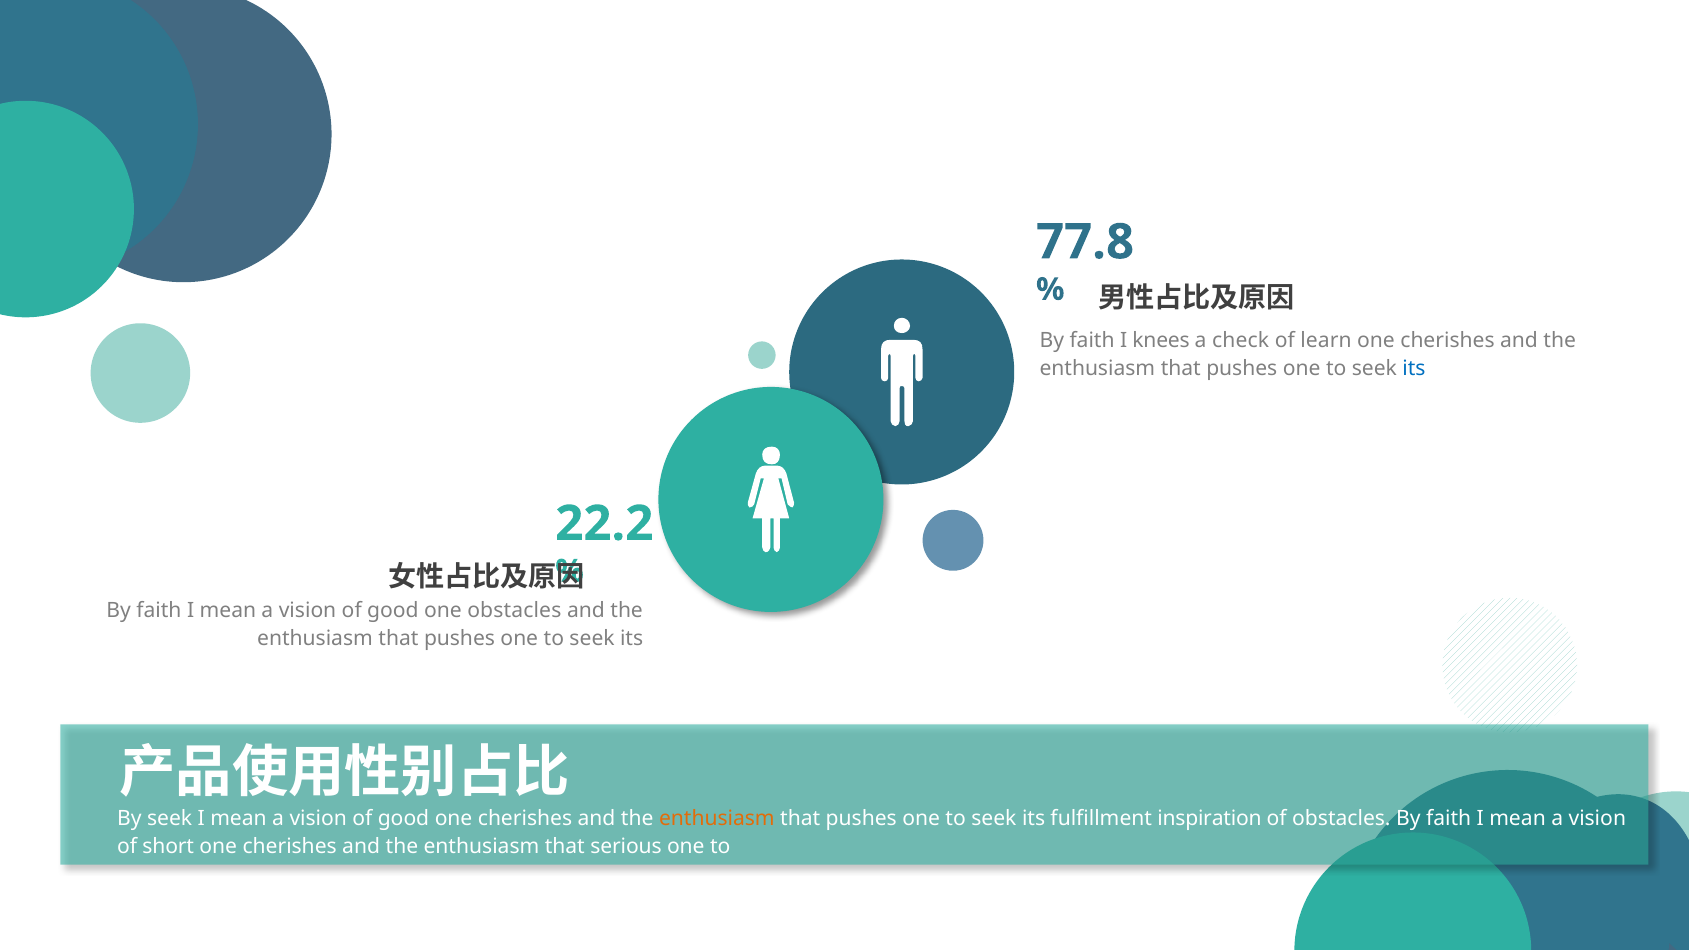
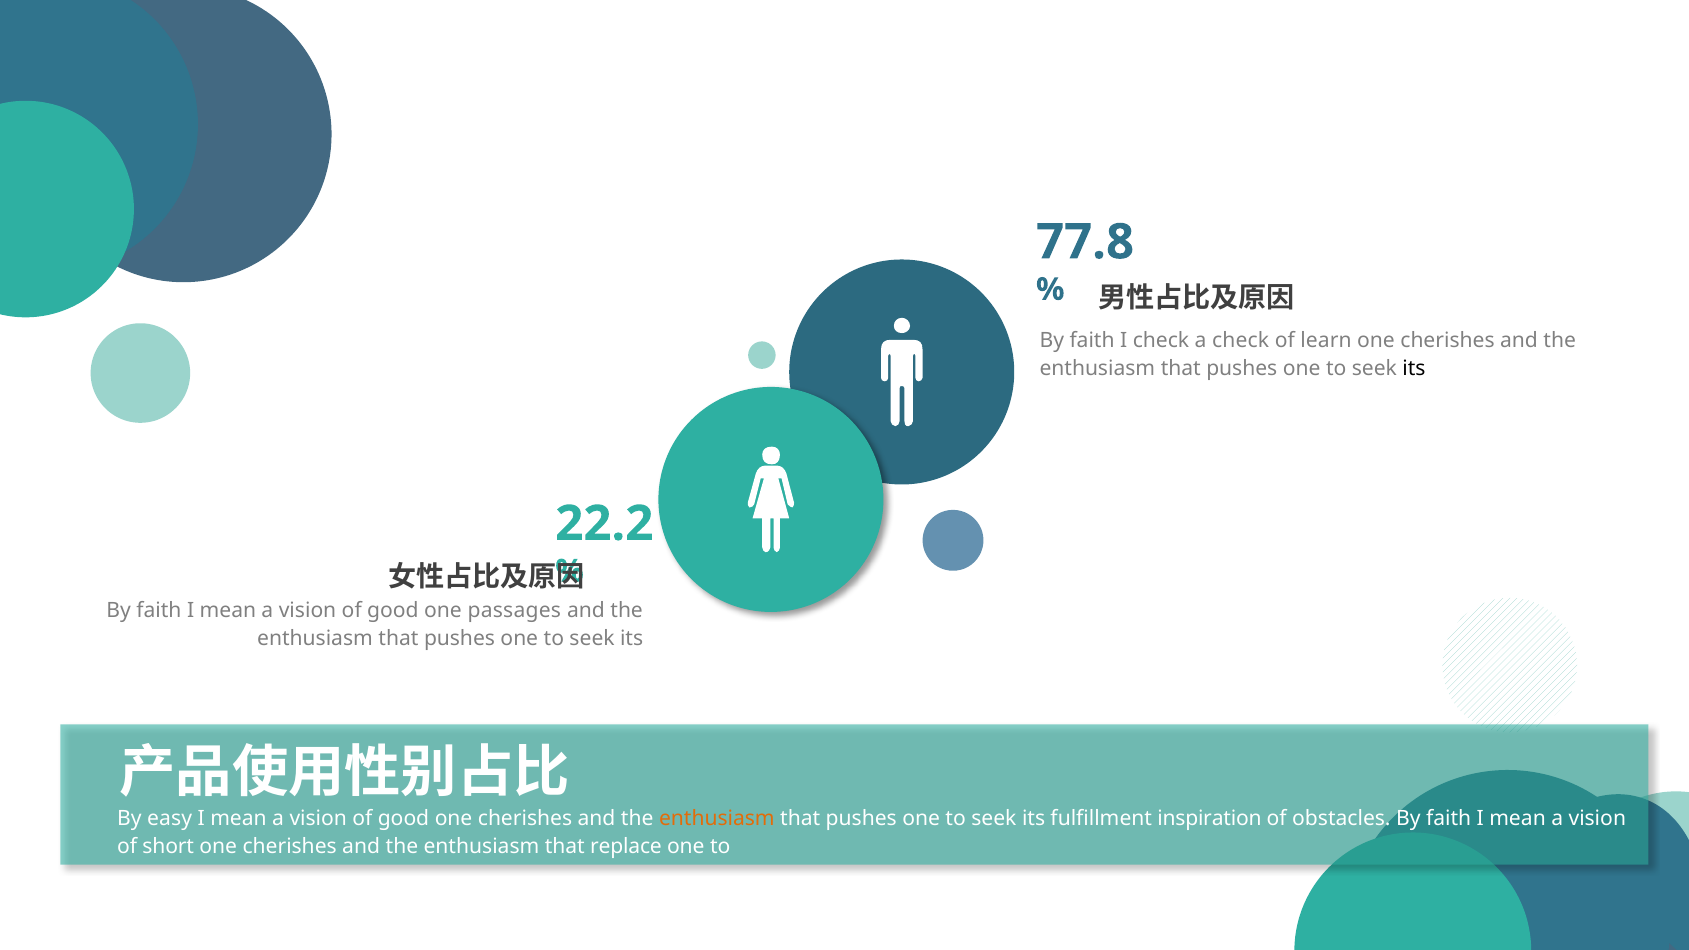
I knees: knees -> check
its at (1414, 369) colour: blue -> black
one obstacles: obstacles -> passages
By seek: seek -> easy
serious: serious -> replace
